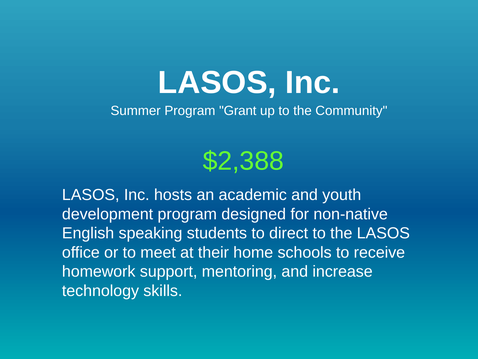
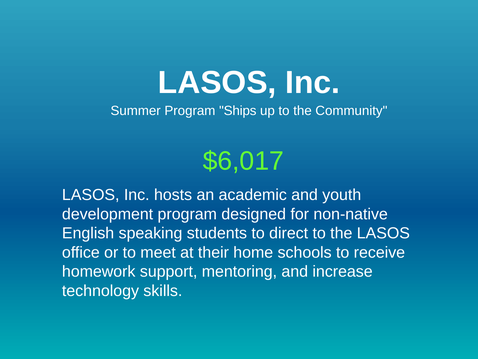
Grant: Grant -> Ships
$2,388: $2,388 -> $6,017
